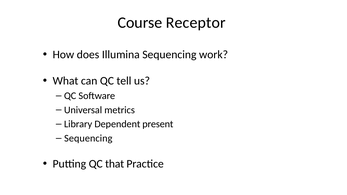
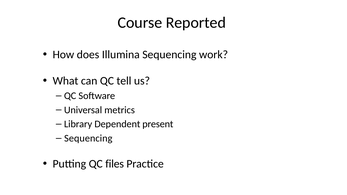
Receptor: Receptor -> Reported
that: that -> files
